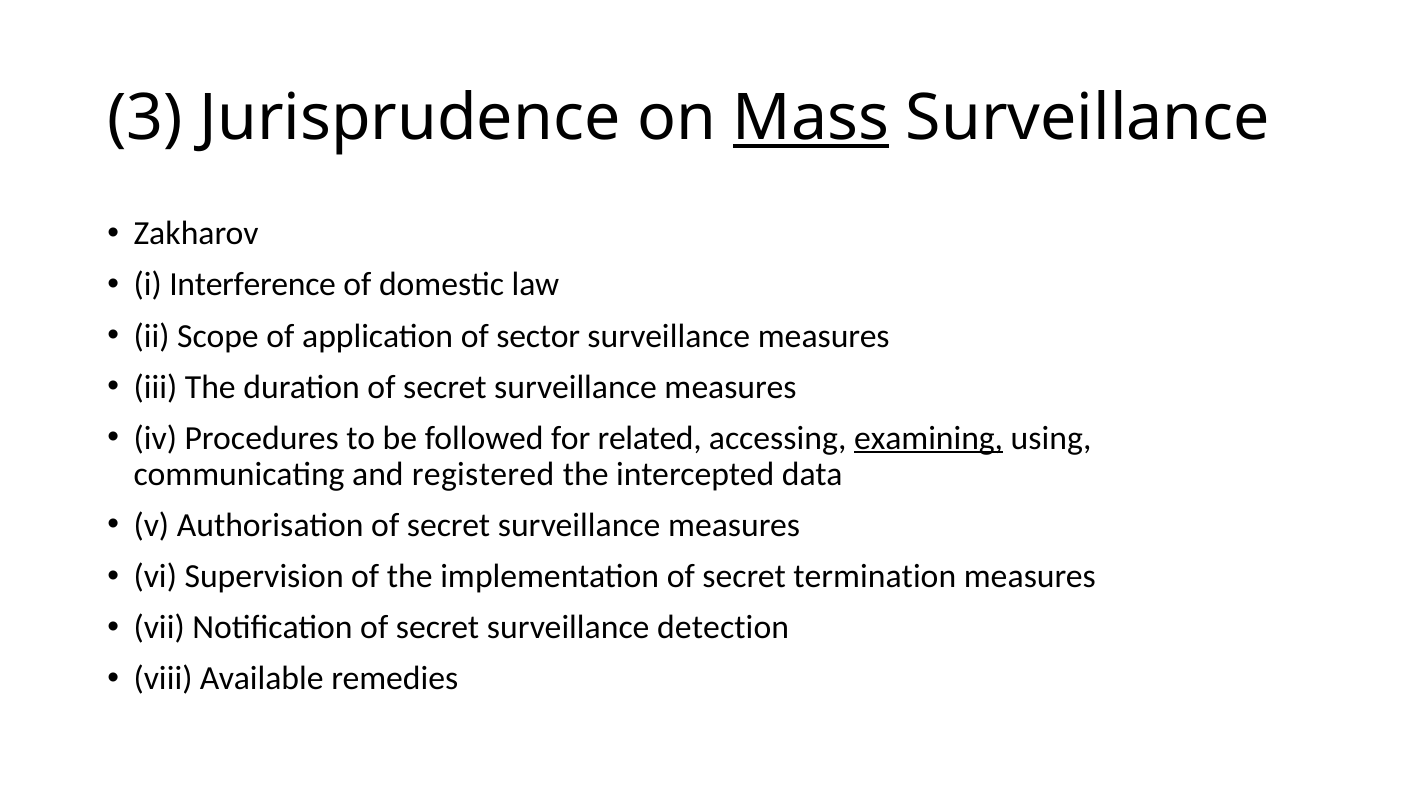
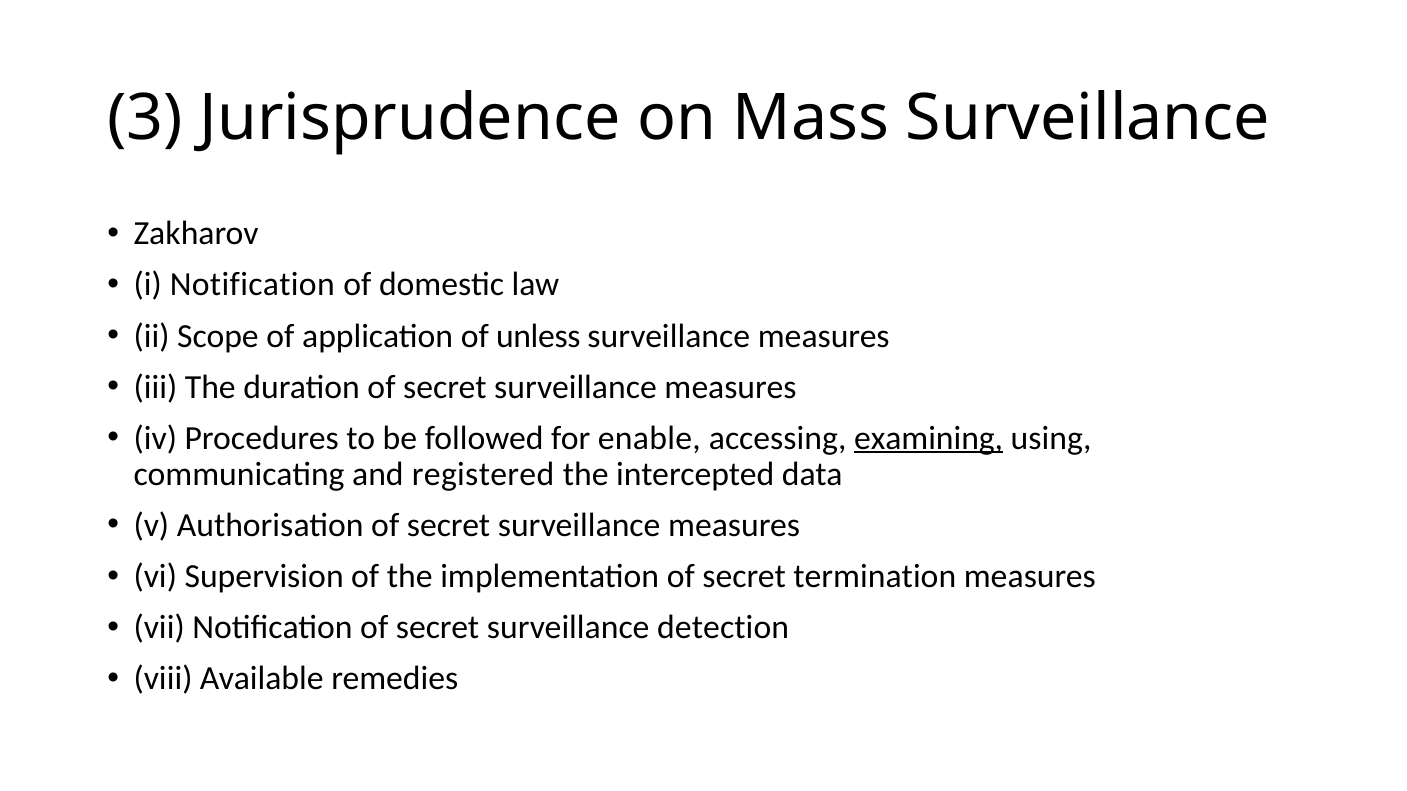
Mass underline: present -> none
i Interference: Interference -> Notification
sector: sector -> unless
related: related -> enable
